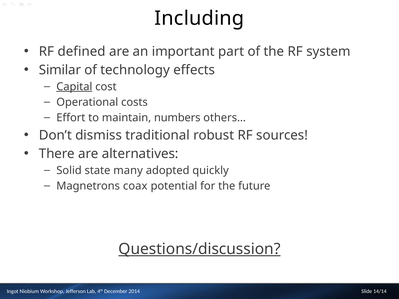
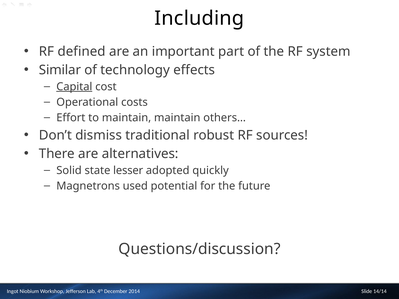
maintain numbers: numbers -> maintain
many: many -> lesser
coax: coax -> used
Questions/discussion underline: present -> none
